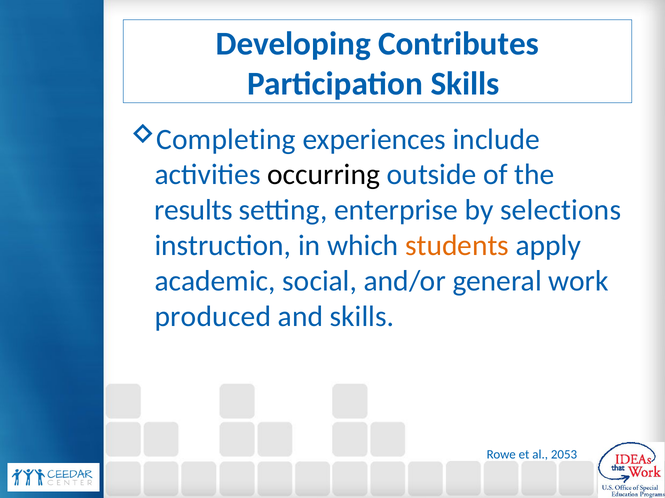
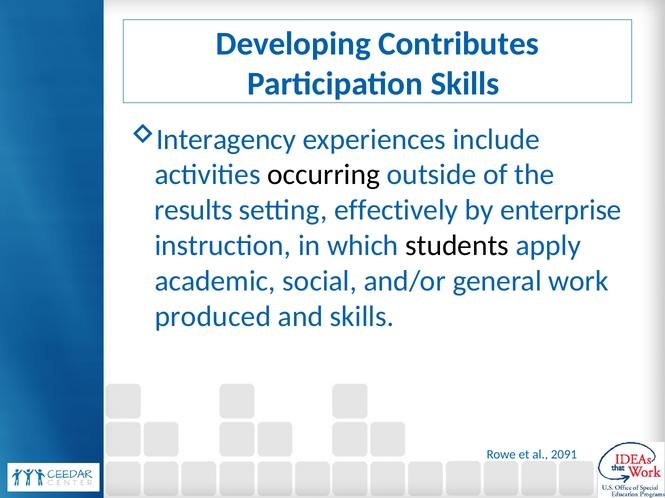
Completing: Completing -> Interagency
enterprise: enterprise -> effectively
selections: selections -> enterprise
students colour: orange -> black
2053: 2053 -> 2091
